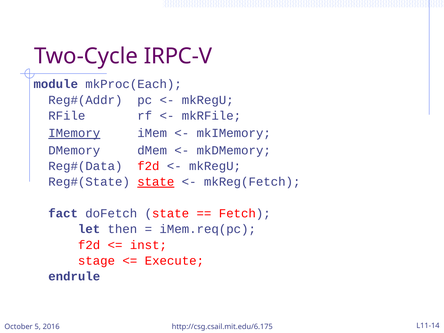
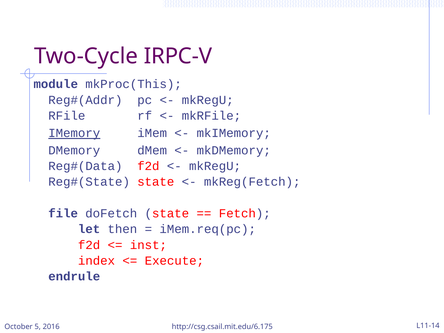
mkProc(Each: mkProc(Each -> mkProc(This
state at (156, 182) underline: present -> none
fact: fact -> file
stage: stage -> index
